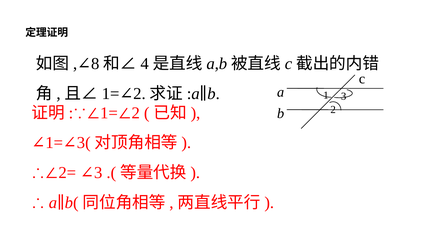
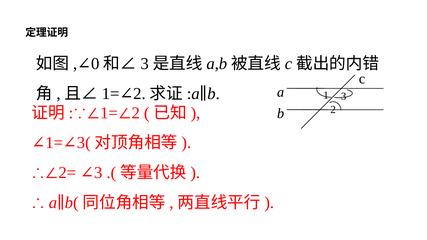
4 at (145, 64): 4 -> 3
8: 8 -> 0
